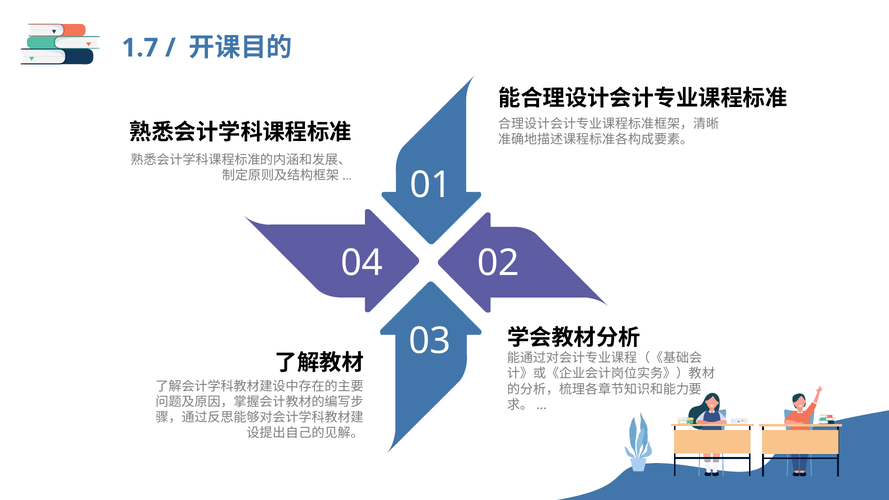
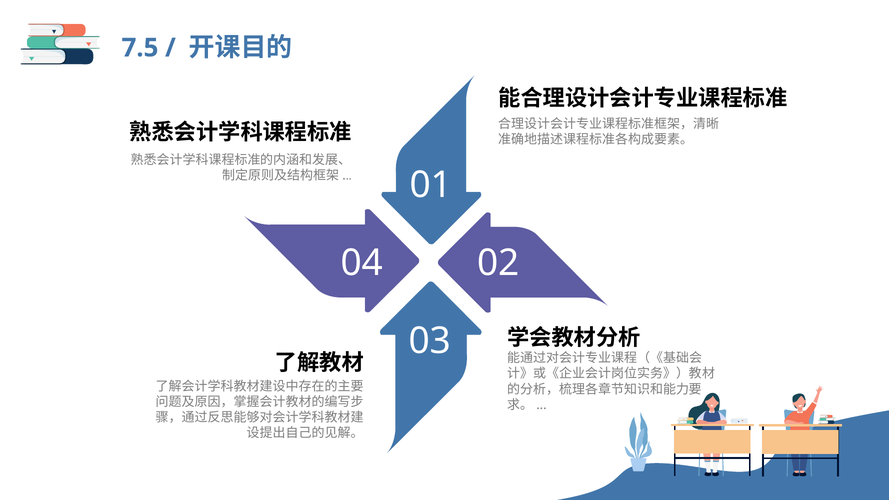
1.7: 1.7 -> 7.5
